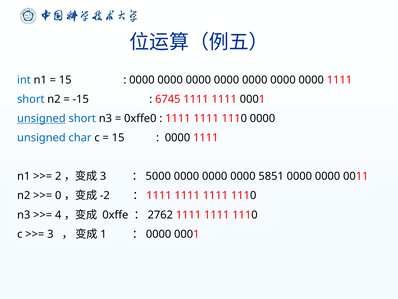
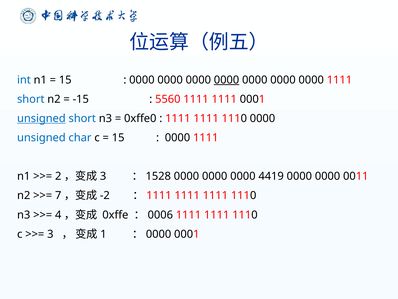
0000 at (227, 80) underline: none -> present
6745: 6745 -> 5560
5000: 5000 -> 1528
5851: 5851 -> 4419
0: 0 -> 7
2762: 2762 -> 0006
